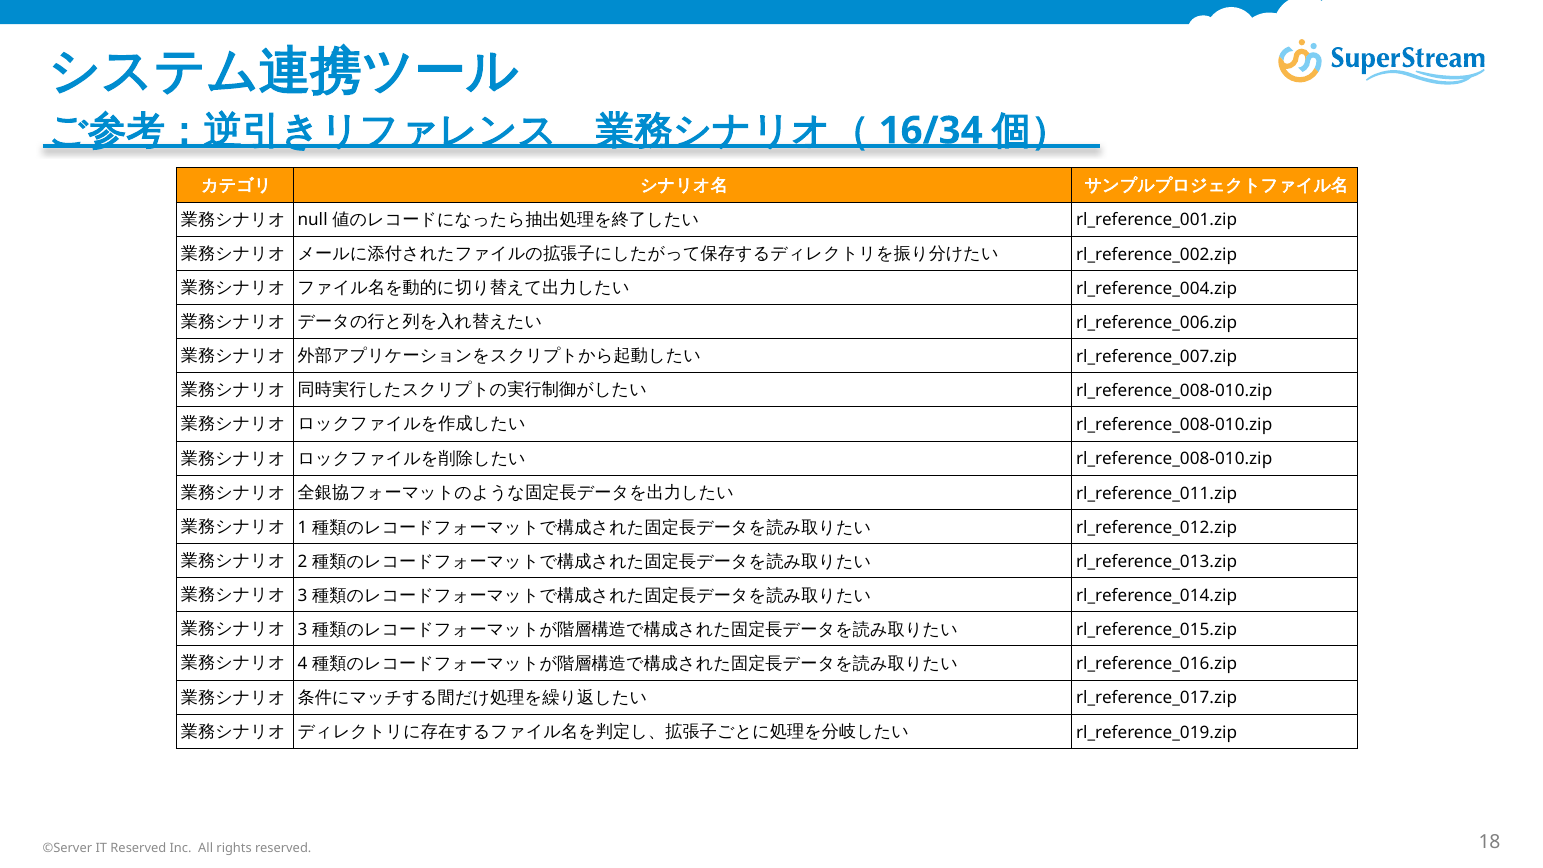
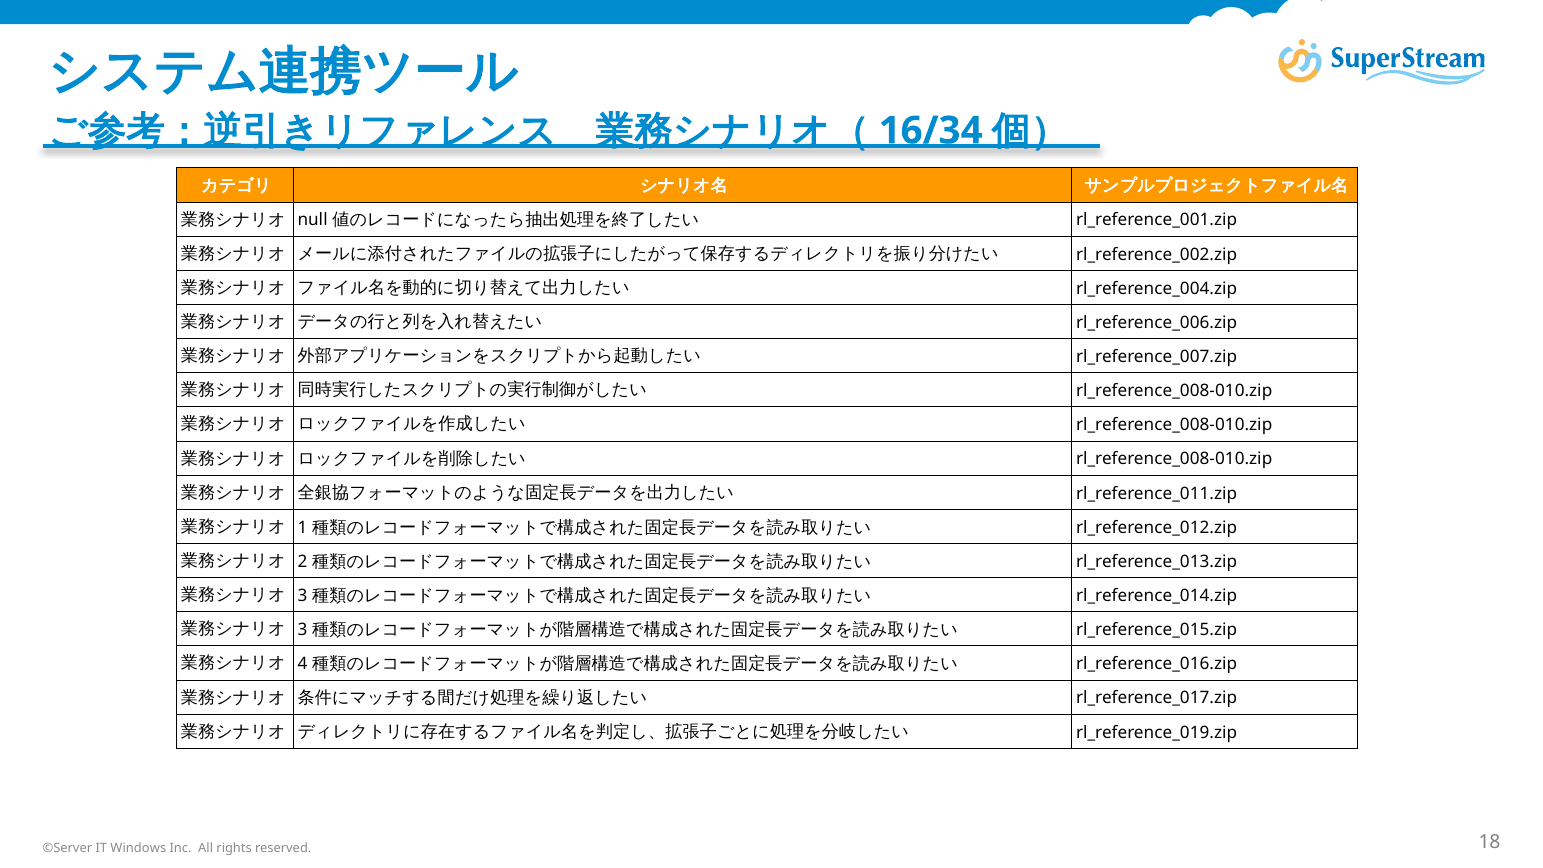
IT Reserved: Reserved -> Windows
